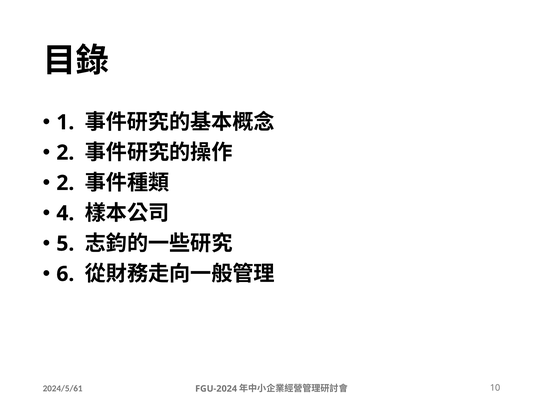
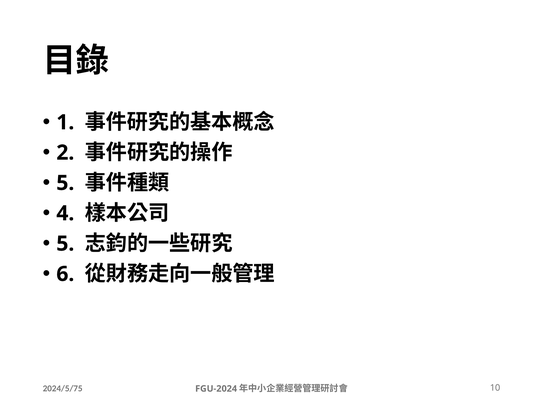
2 at (65, 183): 2 -> 5
2024/5/61: 2024/5/61 -> 2024/5/75
